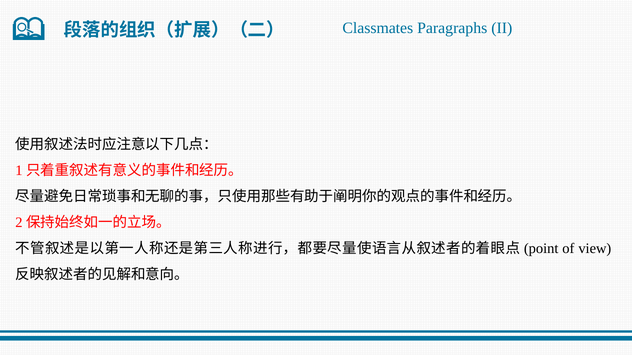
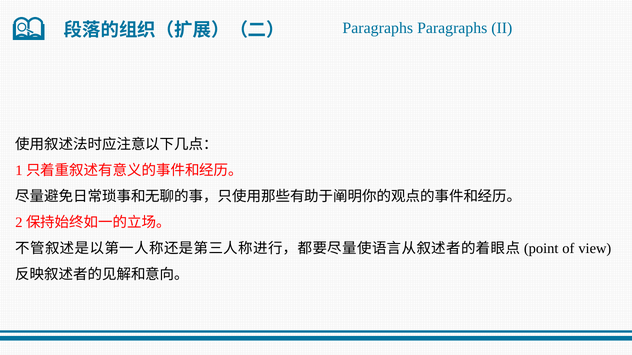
Classmates at (378, 28): Classmates -> Paragraphs
